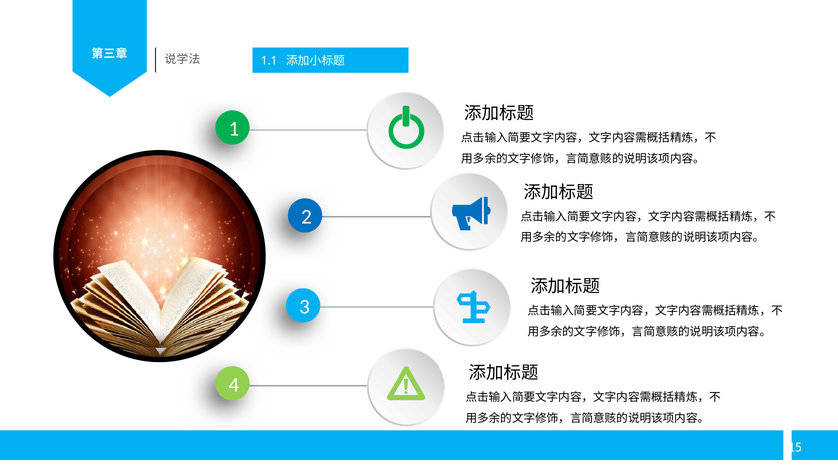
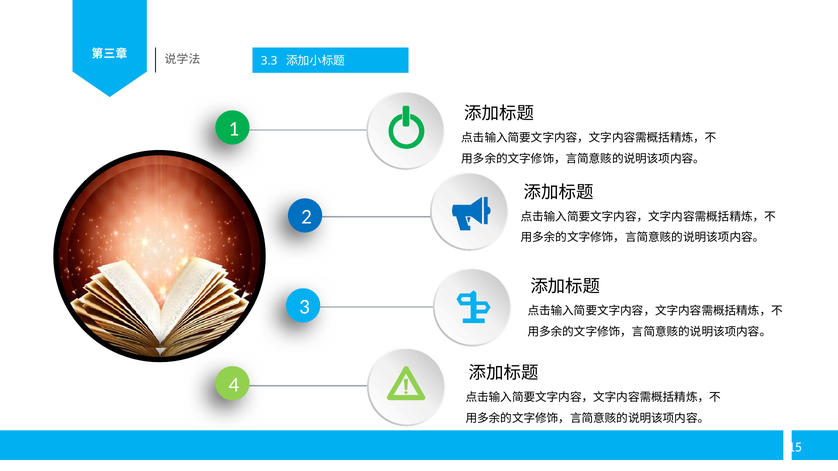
1.1: 1.1 -> 3.3
